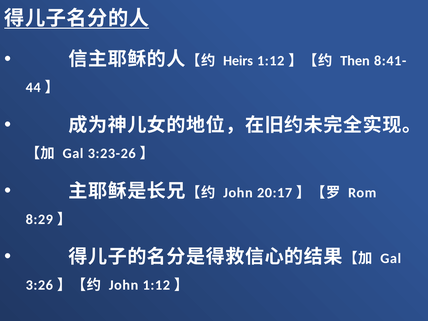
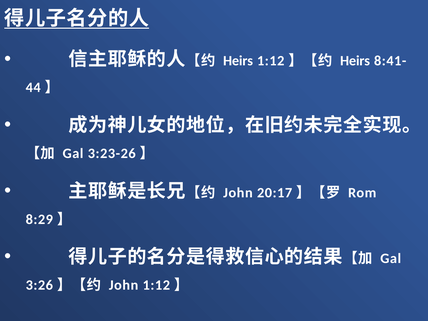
Then at (355, 61): Then -> Heirs
